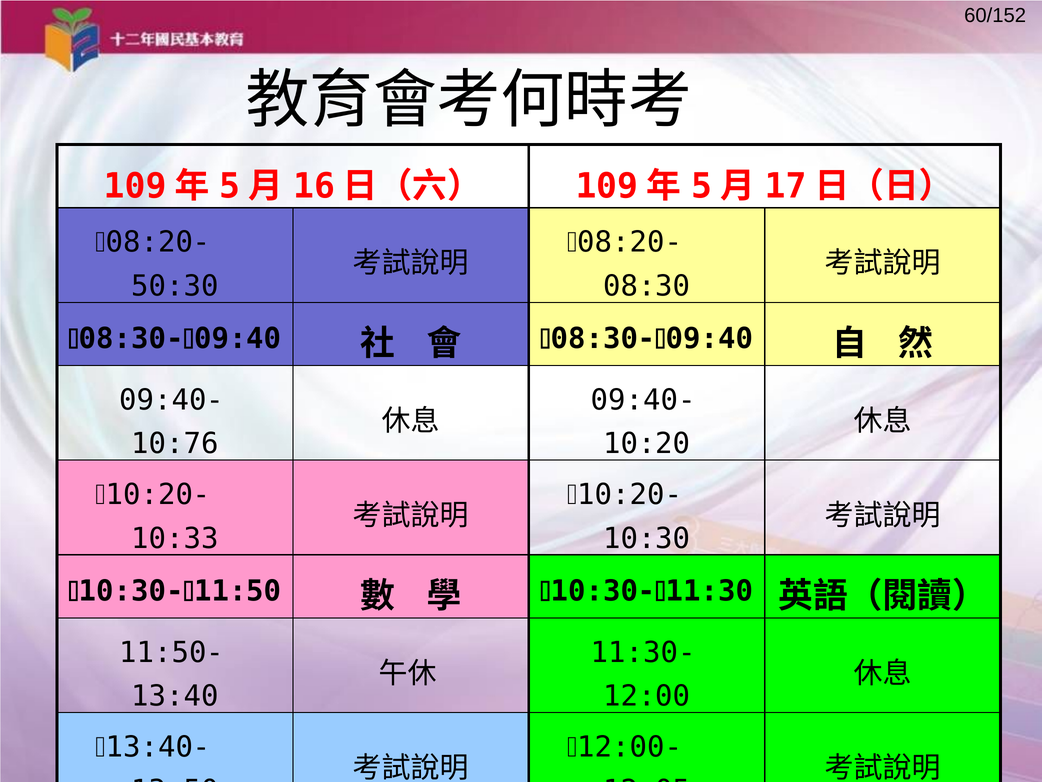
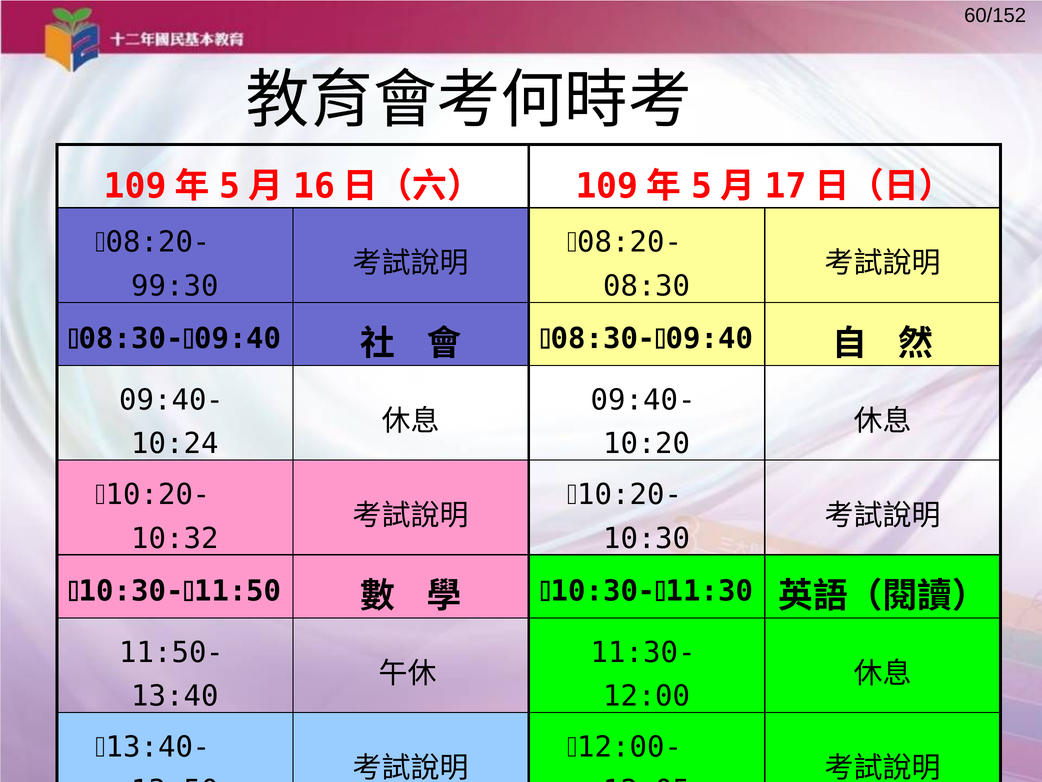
50:30: 50:30 -> 99:30
10:76: 10:76 -> 10:24
10:33: 10:33 -> 10:32
